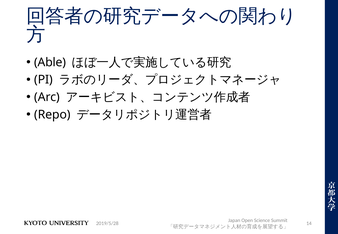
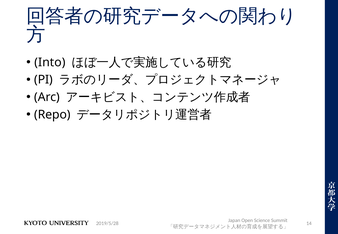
Able: Able -> Into
